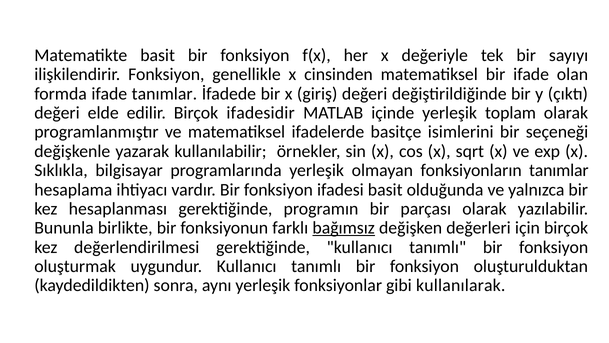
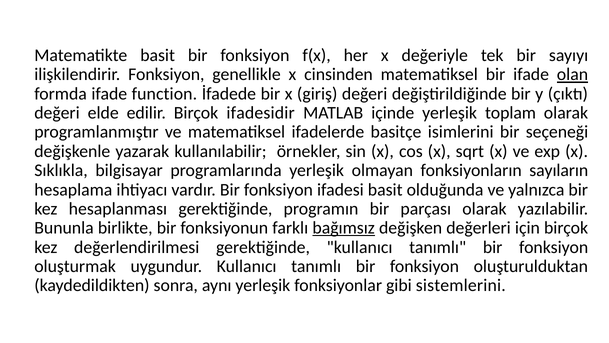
olan underline: none -> present
ifade tanımlar: tanımlar -> function
fonksiyonların tanımlar: tanımlar -> sayıların
kullanılarak: kullanılarak -> sistemlerini
